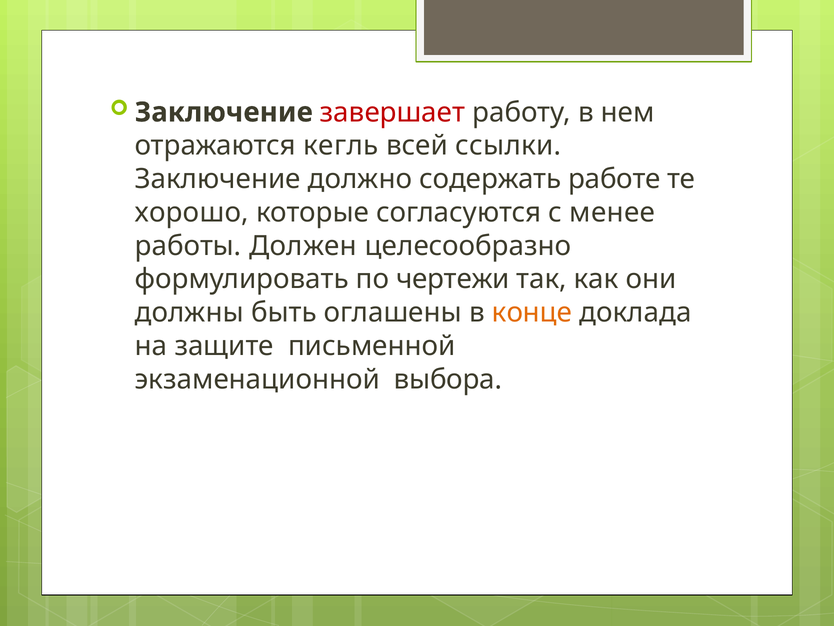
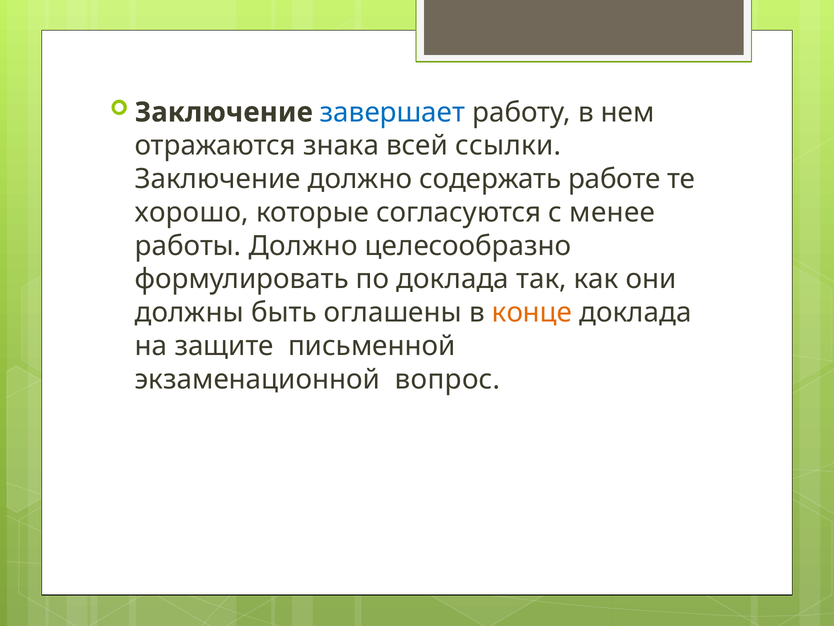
завершает colour: red -> blue
кегль: кегль -> знака
работы Должен: Должен -> Должно
по чертежи: чертежи -> доклада
выбора: выбора -> вопрос
